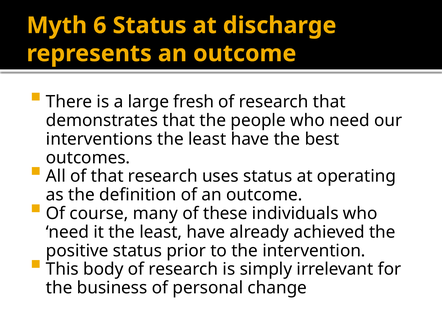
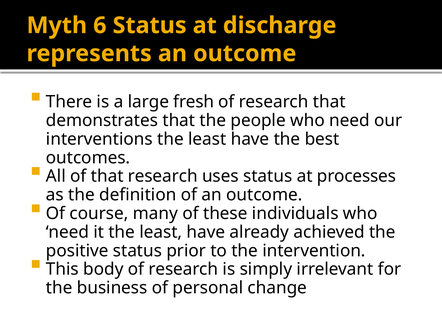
operating: operating -> processes
